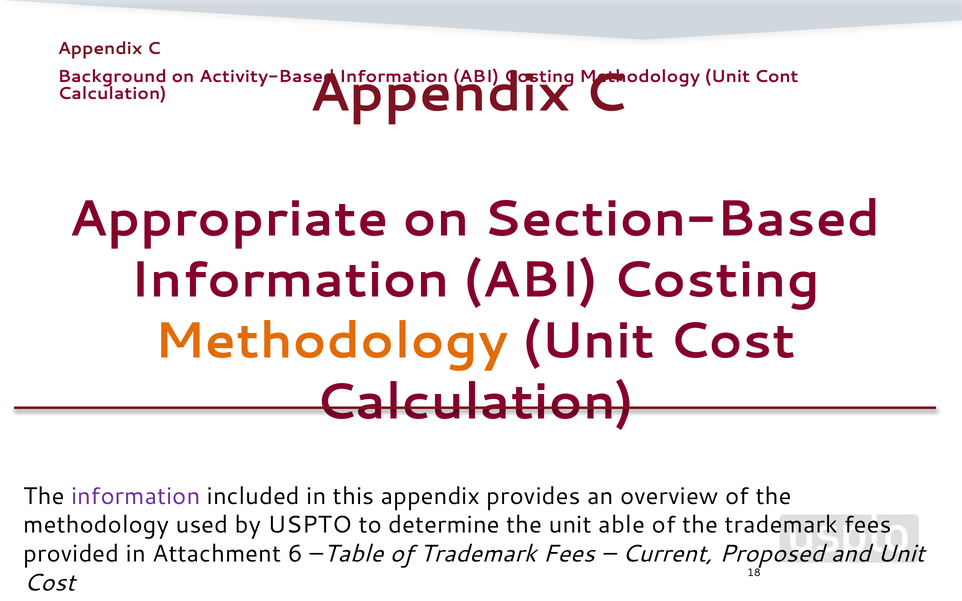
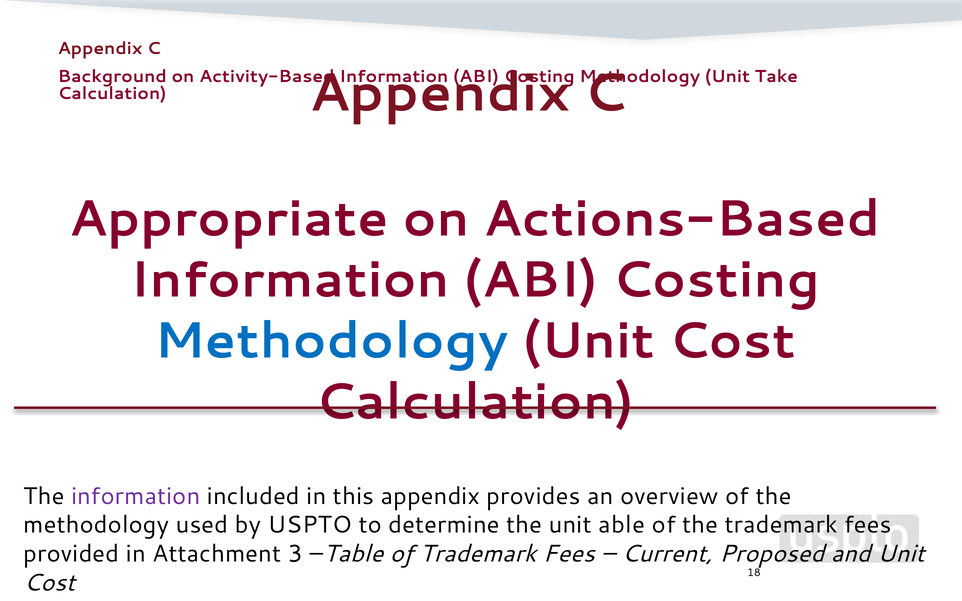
Cont: Cont -> Take
Section-Based: Section-Based -> Actions-Based
Methodology at (331, 341) colour: orange -> blue
6: 6 -> 3
